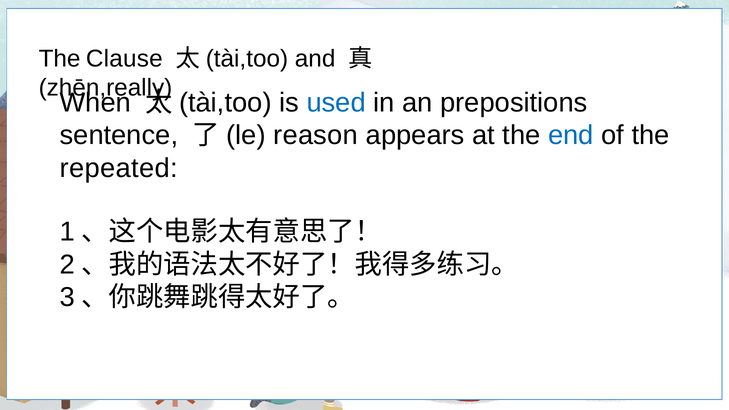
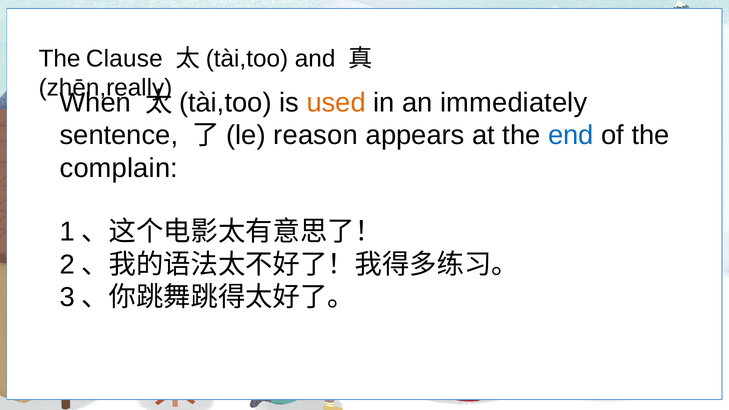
used colour: blue -> orange
prepositions: prepositions -> immediately
repeated: repeated -> complain
